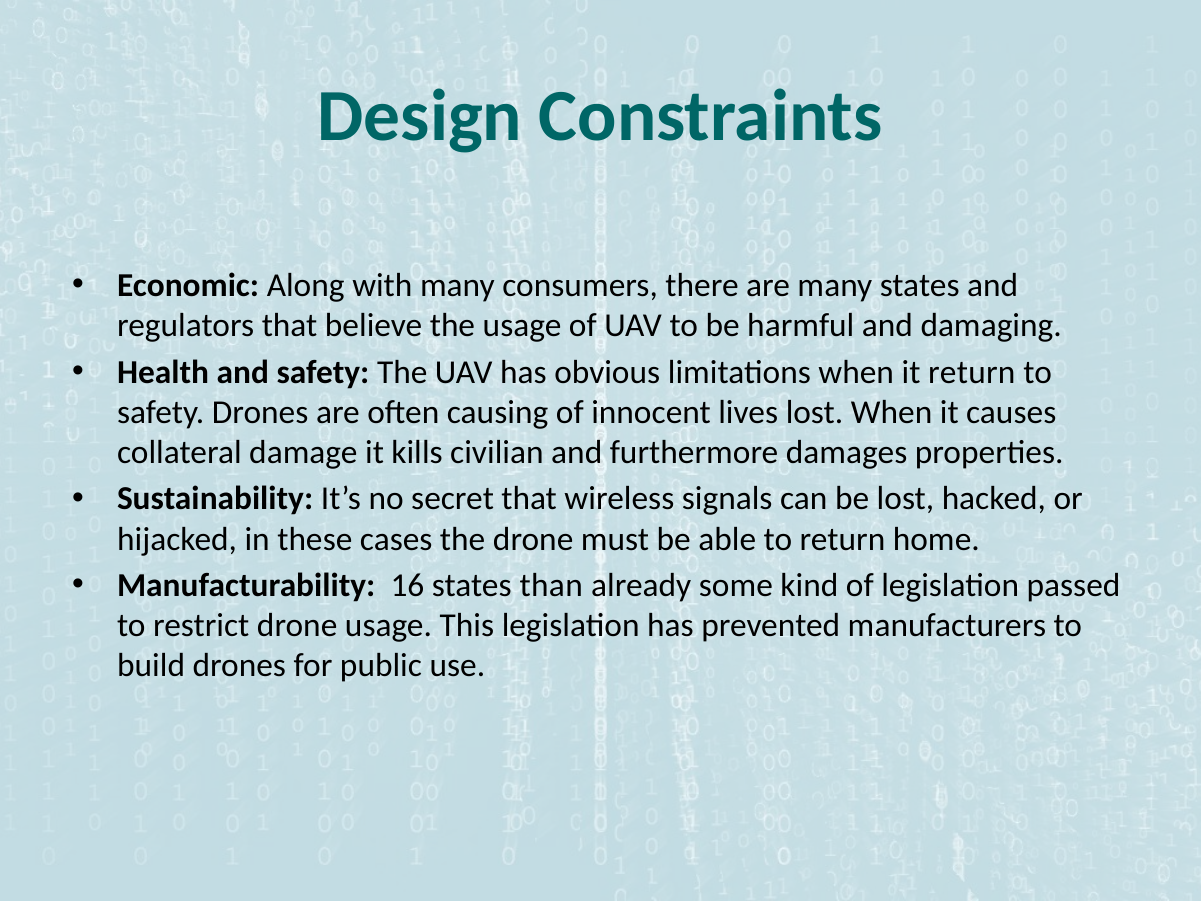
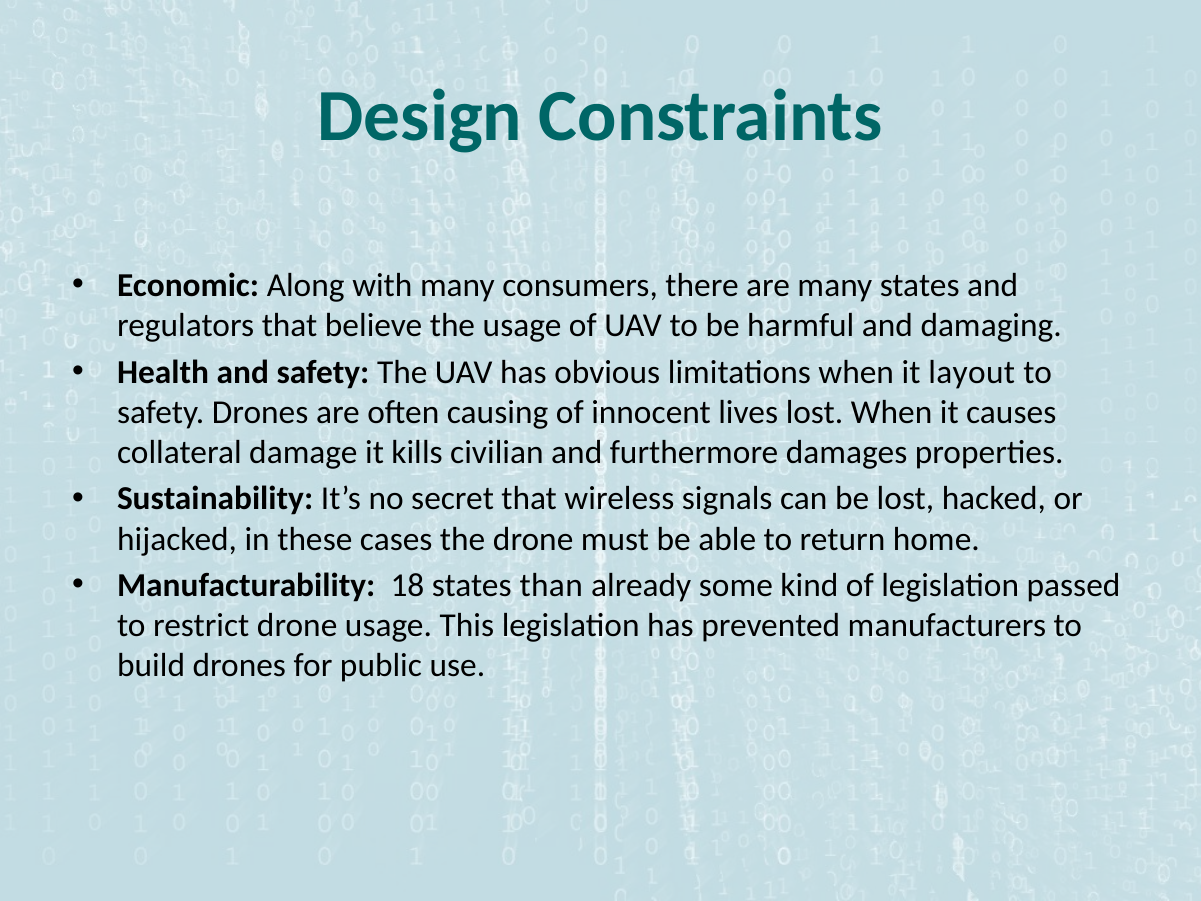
it return: return -> layout
16: 16 -> 18
